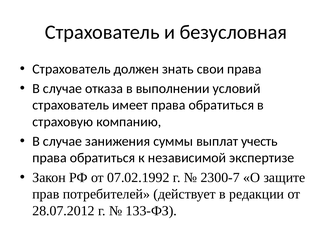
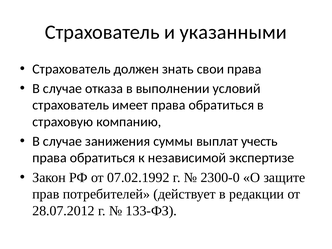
безусловная: безусловная -> указанными
2300-7: 2300-7 -> 2300-0
